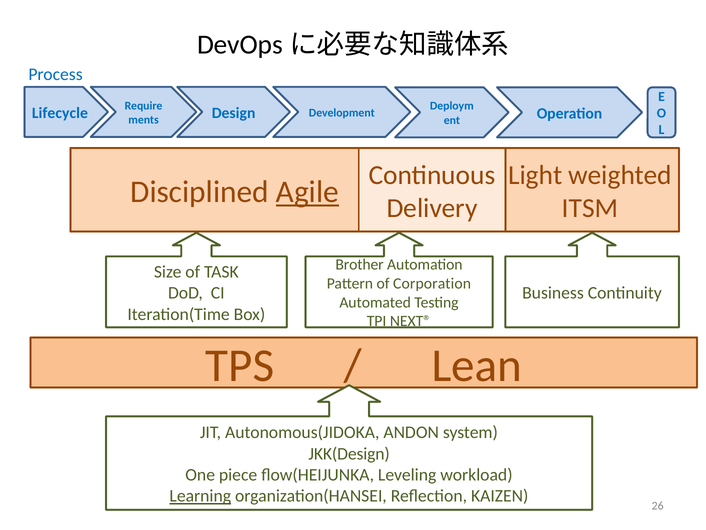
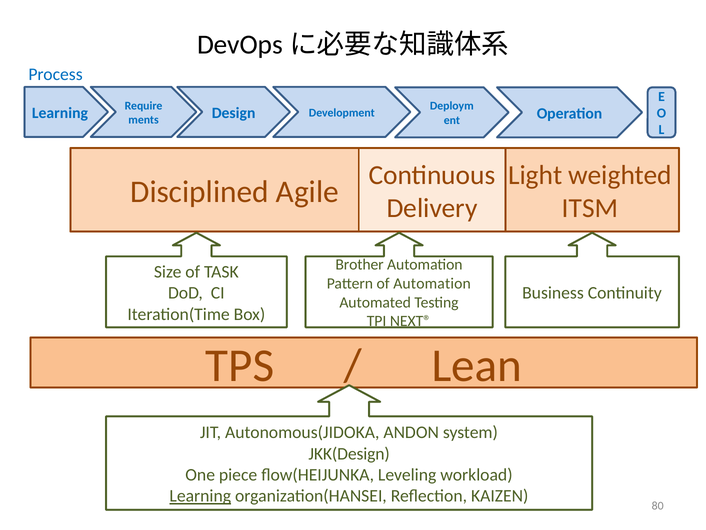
Lifecycle at (60, 113): Lifecycle -> Learning
Agile underline: present -> none
of Corporation: Corporation -> Automation
26: 26 -> 80
